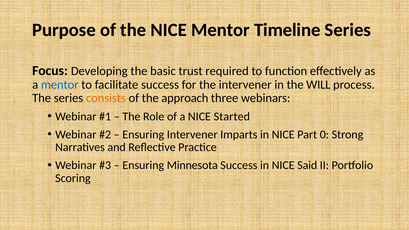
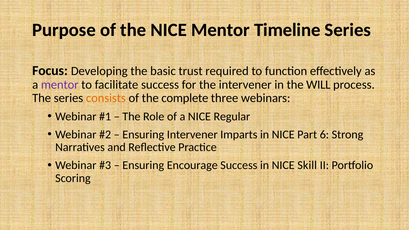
mentor at (60, 85) colour: blue -> purple
approach: approach -> complete
Started: Started -> Regular
0: 0 -> 6
Minnesota: Minnesota -> Encourage
Said: Said -> Skill
